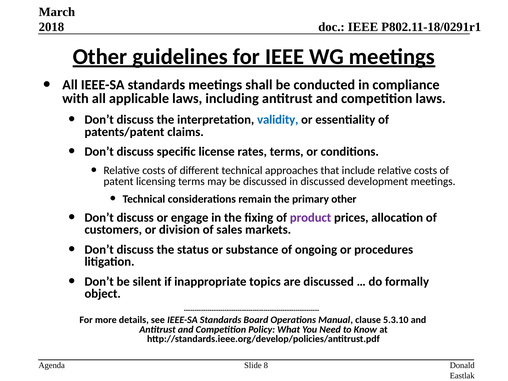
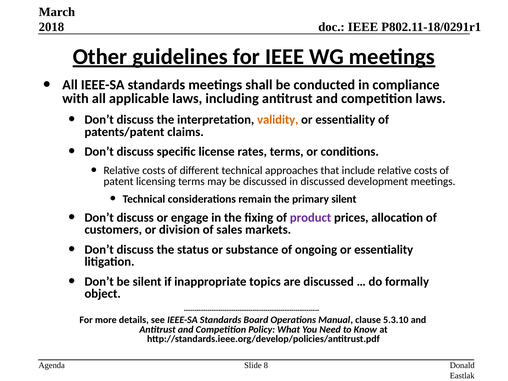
validity colour: blue -> orange
primary other: other -> silent
ongoing or procedures: procedures -> essentiality
